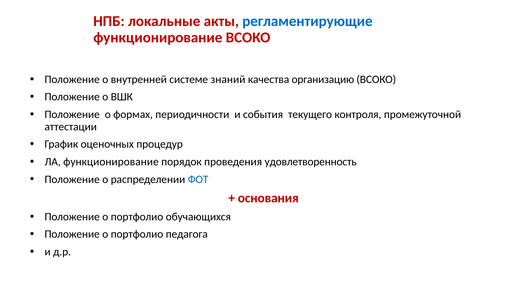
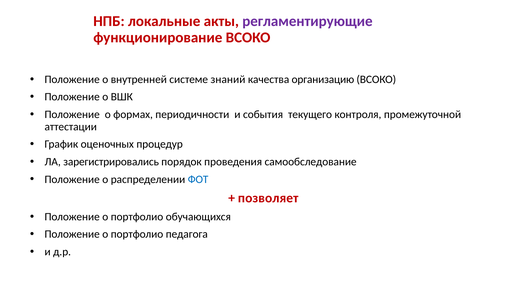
регламентирующие colour: blue -> purple
ЛА функционирование: функционирование -> зарегистрировались
удовлетворенность: удовлетворенность -> самообследование
основания: основания -> позволяет
